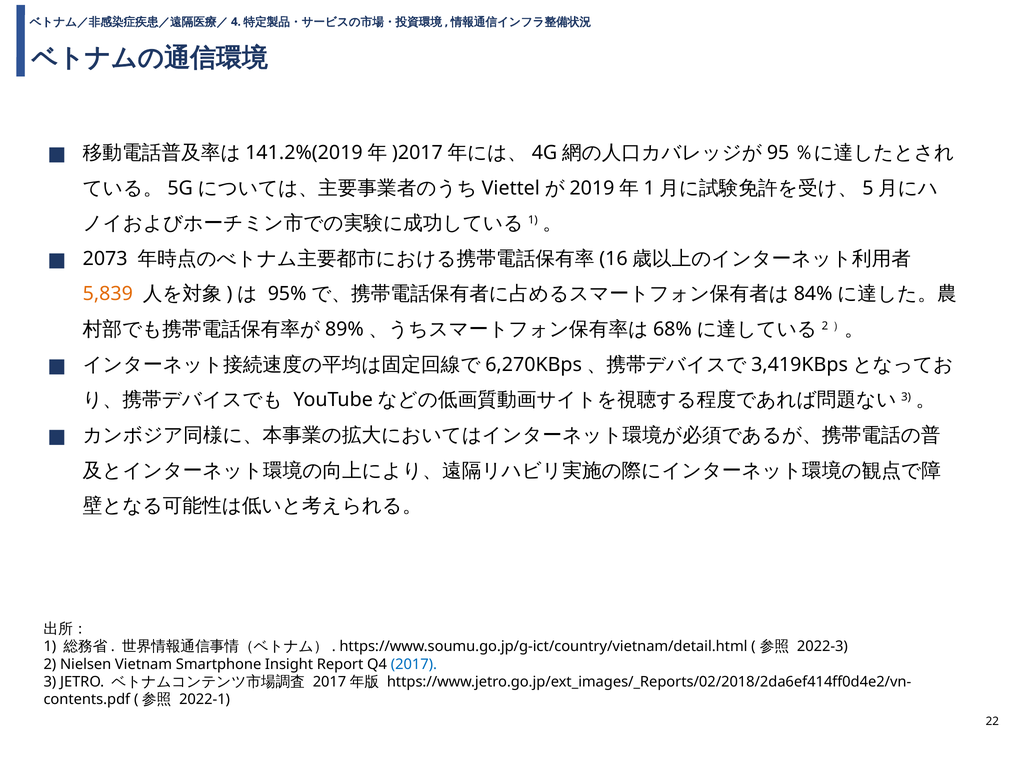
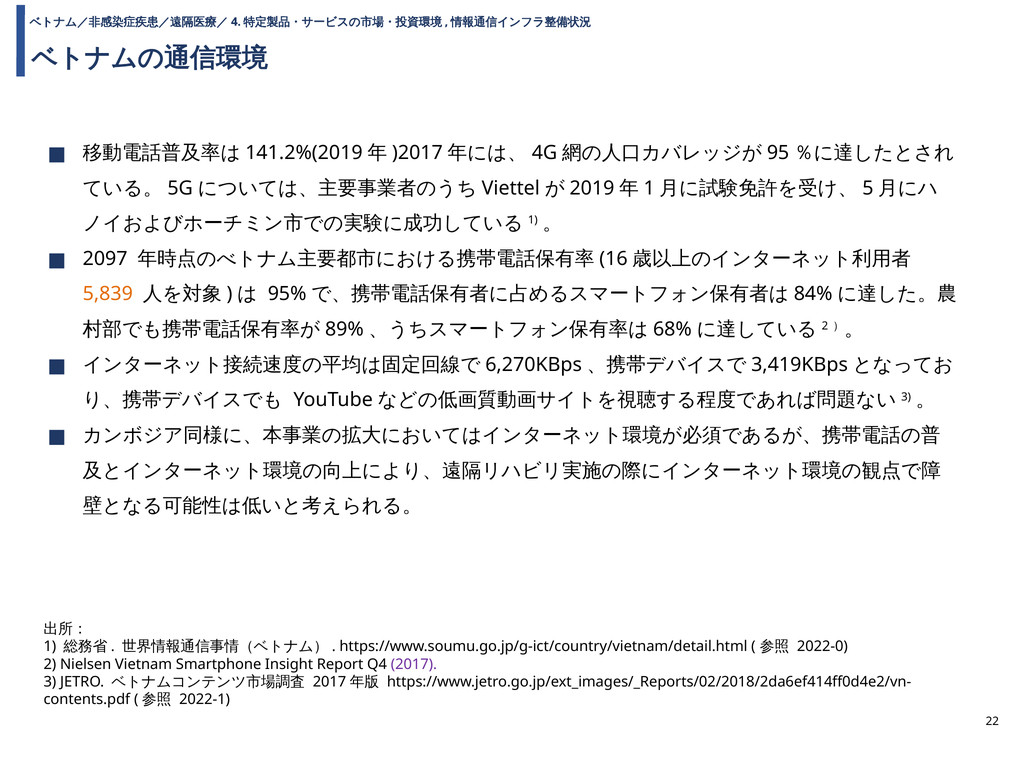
2073: 2073 -> 2097
2022-3: 2022-3 -> 2022-0
2017 colour: blue -> purple
